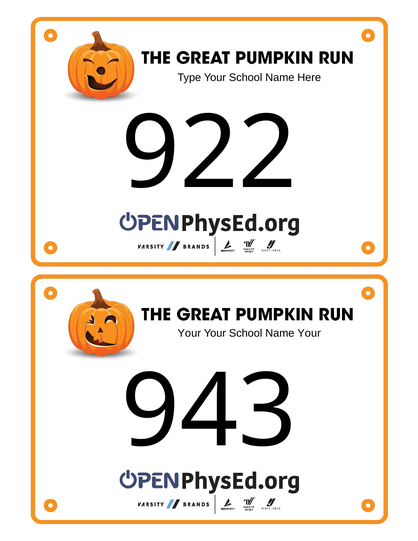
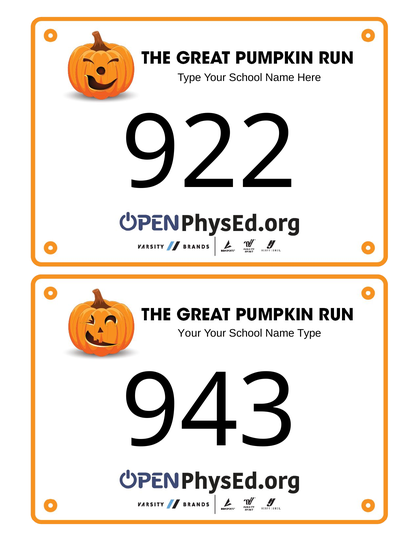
Name Your: Your -> Type
